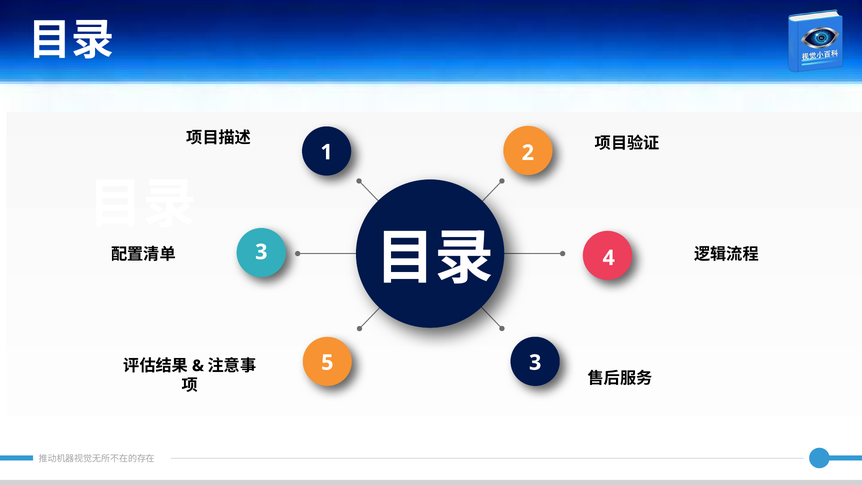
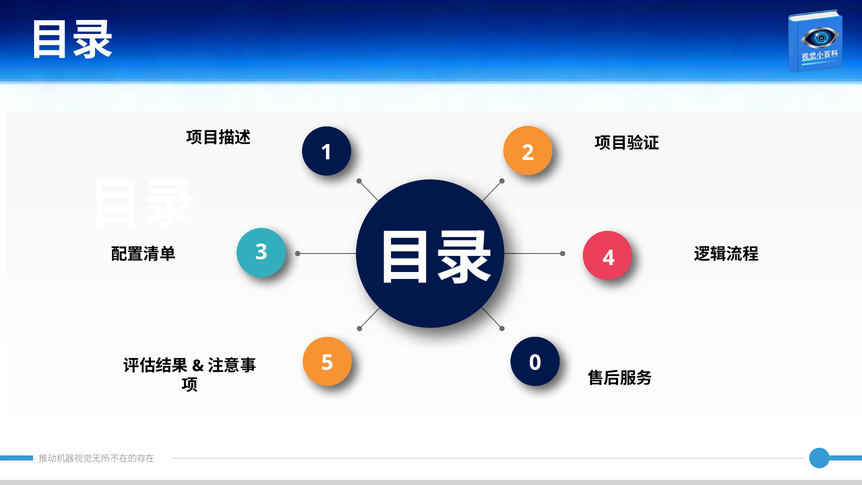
5 3: 3 -> 0
